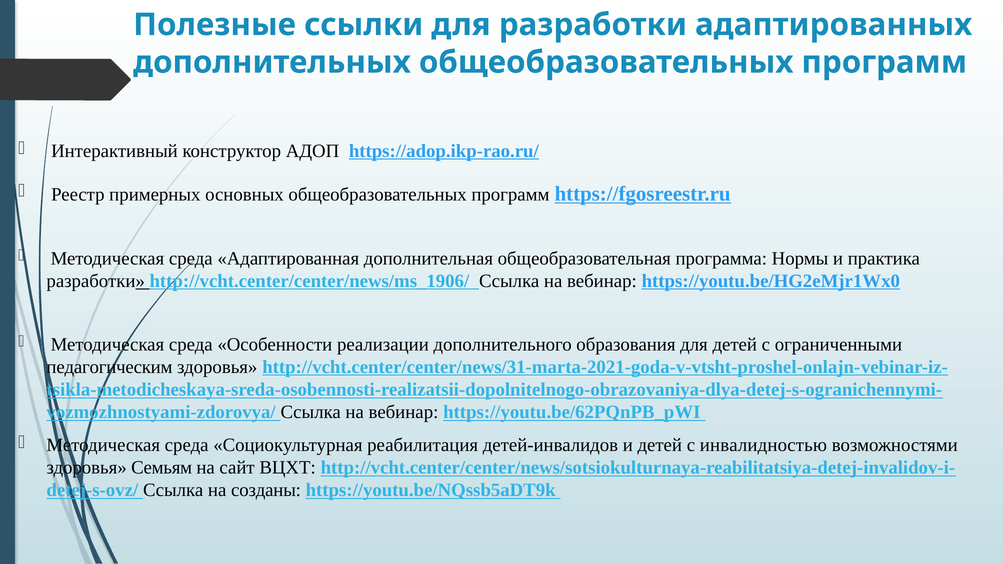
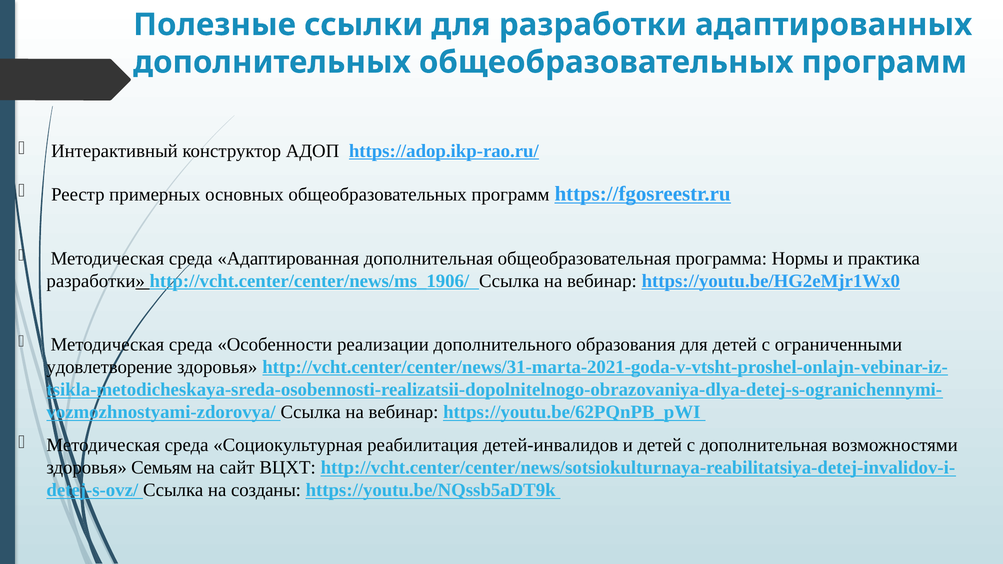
педагогическим: педагогическим -> удовлетворение
с инвалидностью: инвалидностью -> дополнительная
